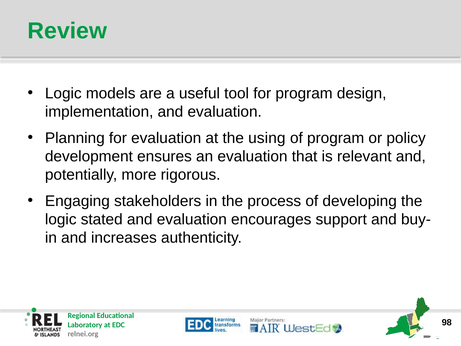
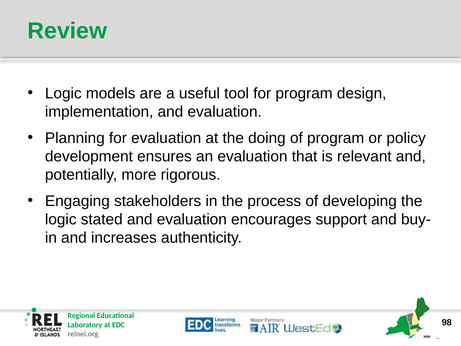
using: using -> doing
